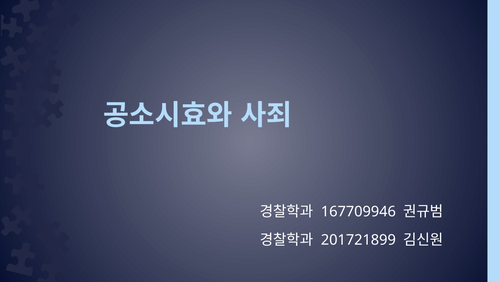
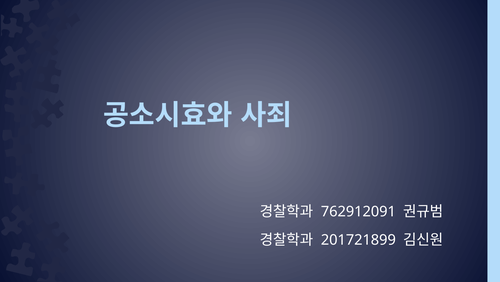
167709946: 167709946 -> 762912091
